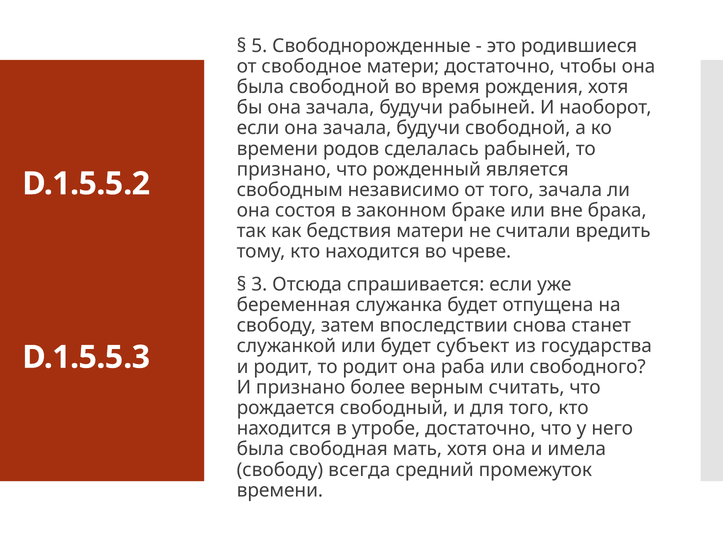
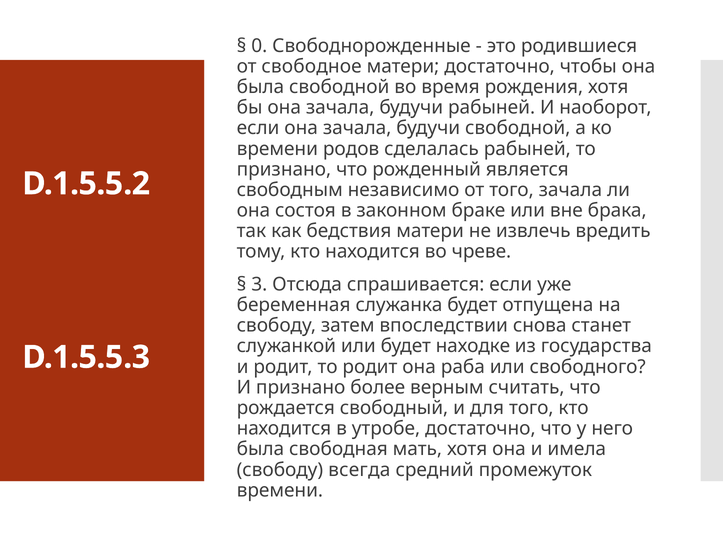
5: 5 -> 0
считали: считали -> извлечь
субъект: субъект -> находке
